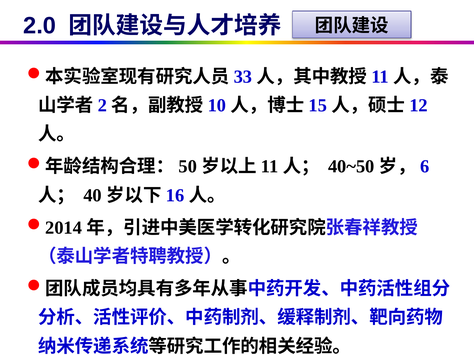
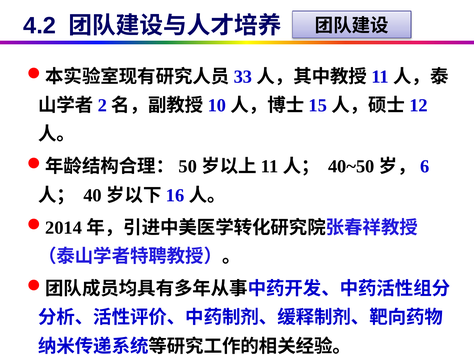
2.0: 2.0 -> 4.2
